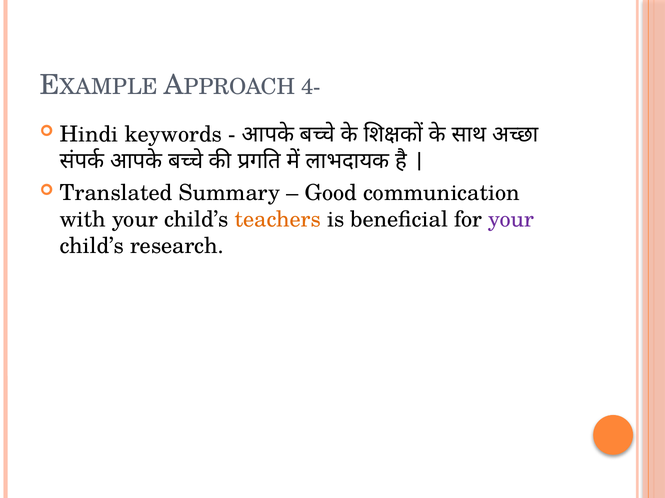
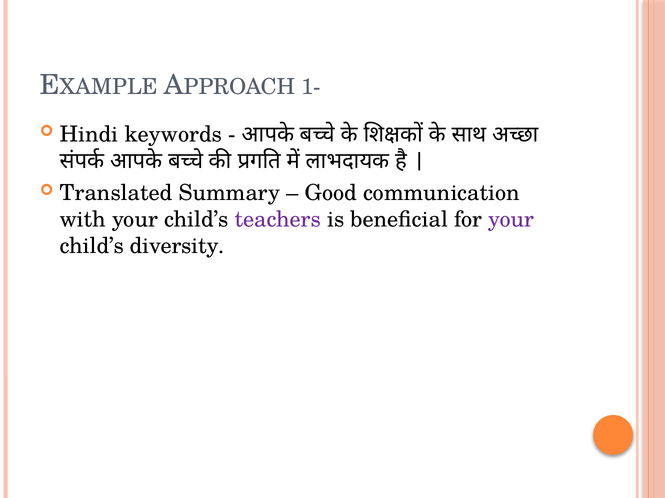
4-: 4- -> 1-
teachers colour: orange -> purple
research: research -> diversity
